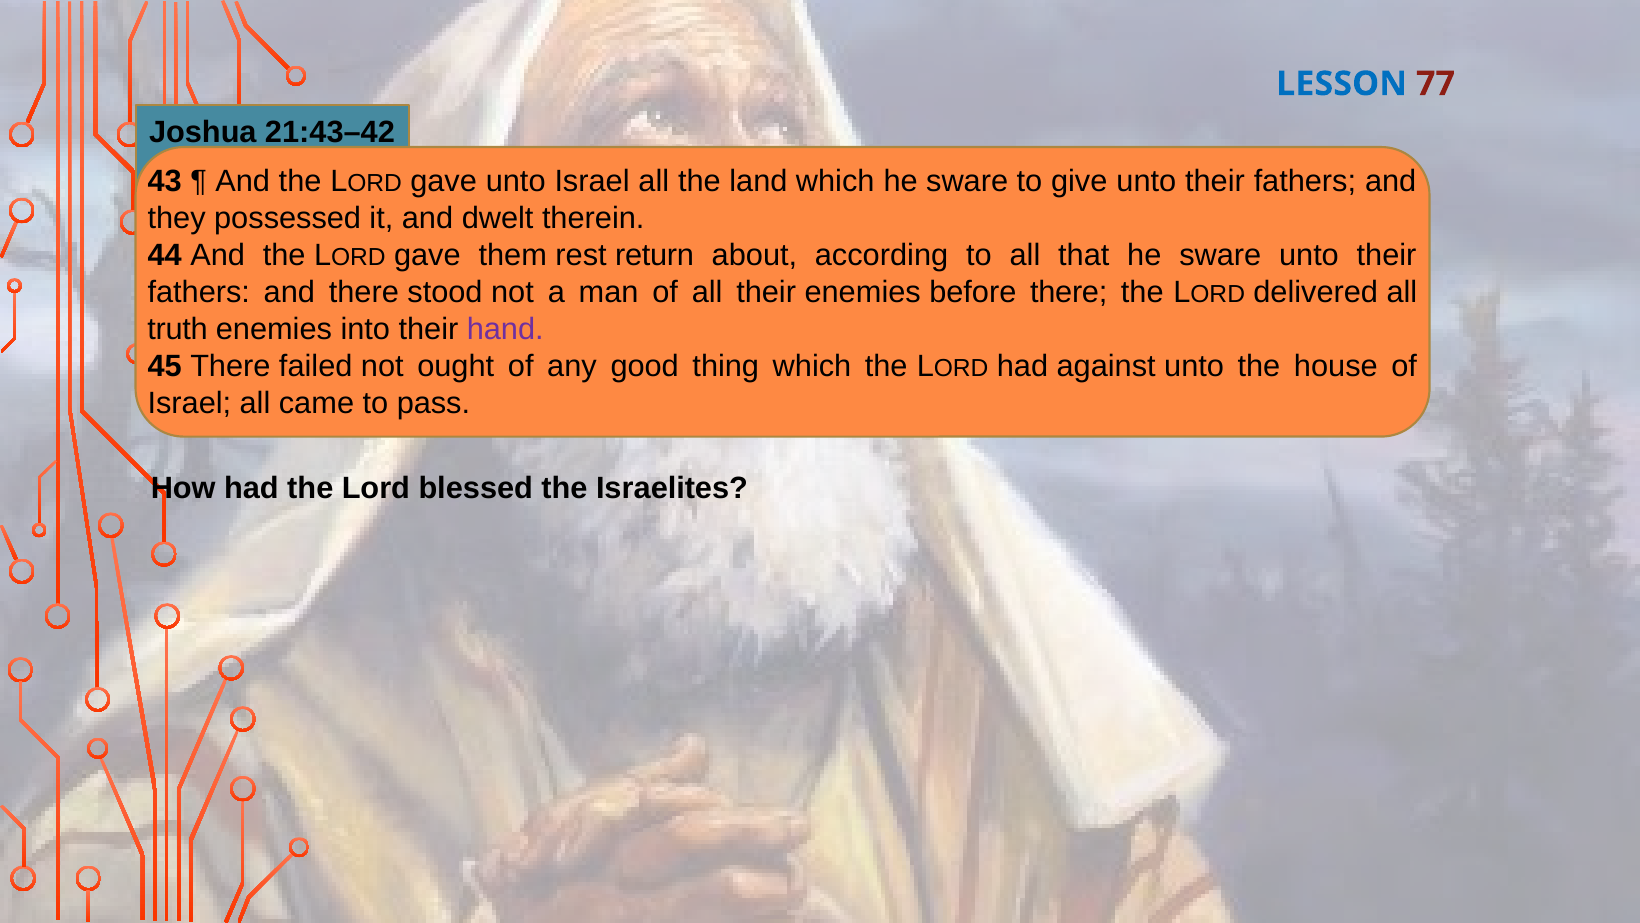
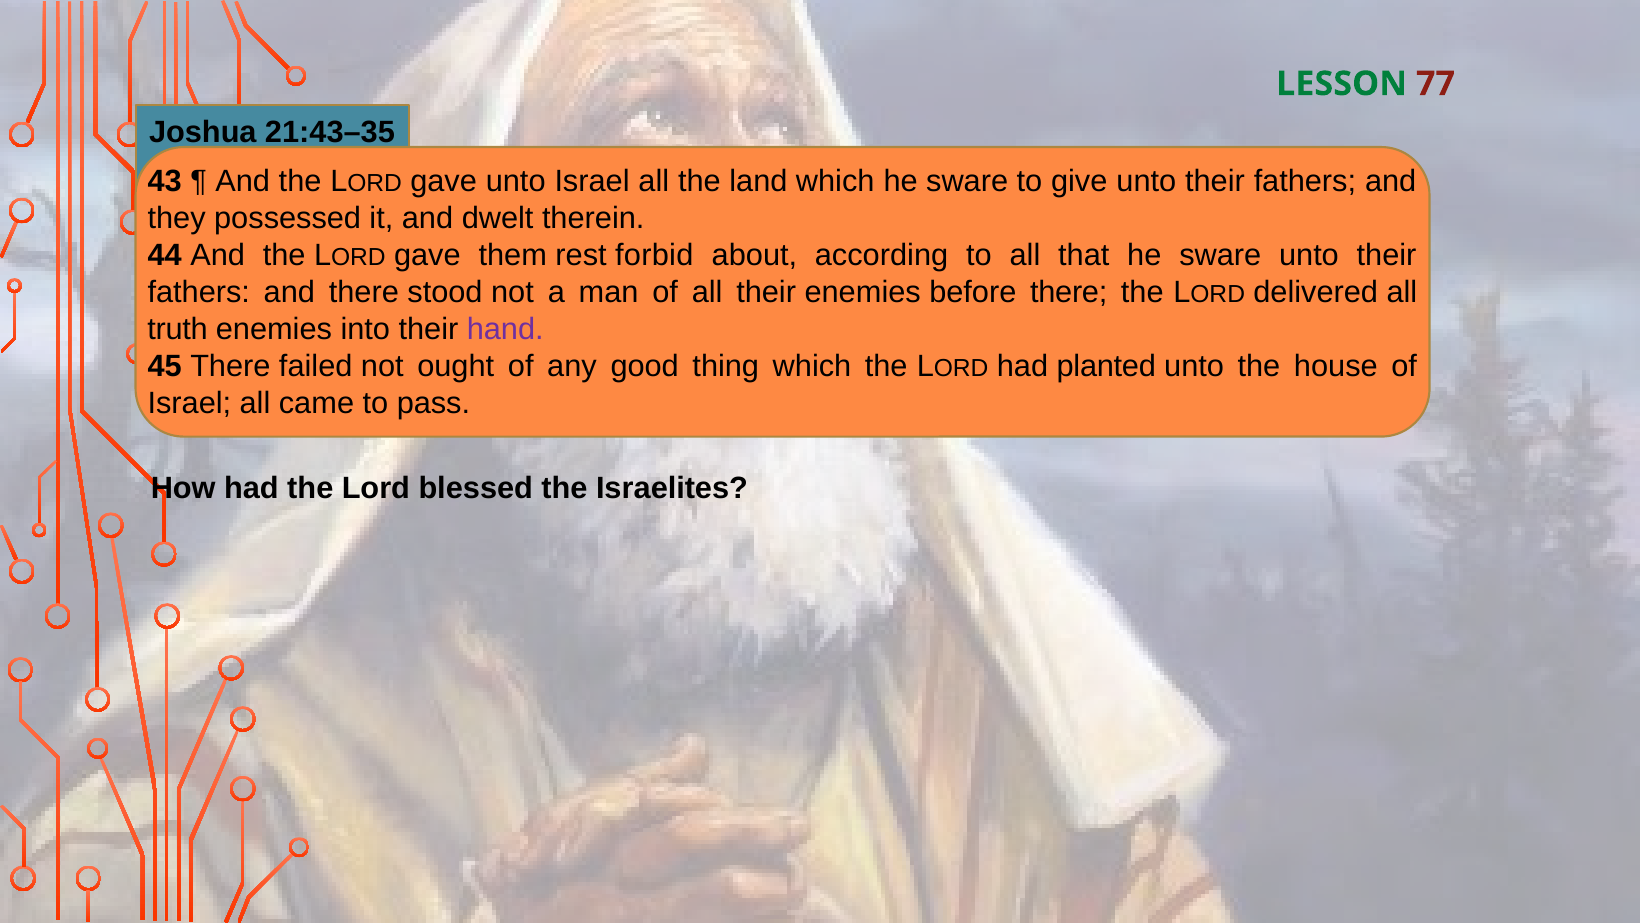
LESSON colour: blue -> green
21:43–42: 21:43–42 -> 21:43–35
return: return -> forbid
against: against -> planted
